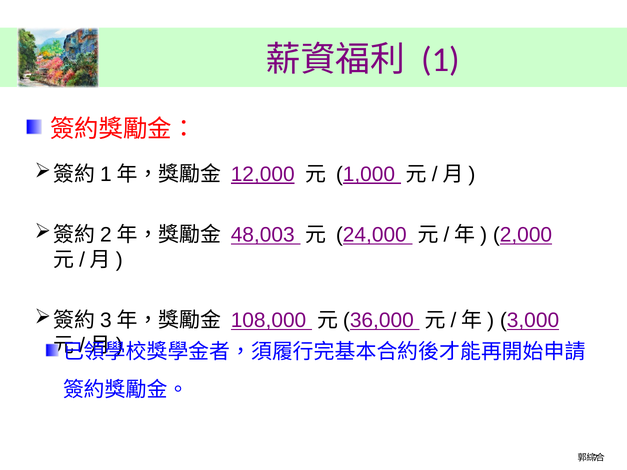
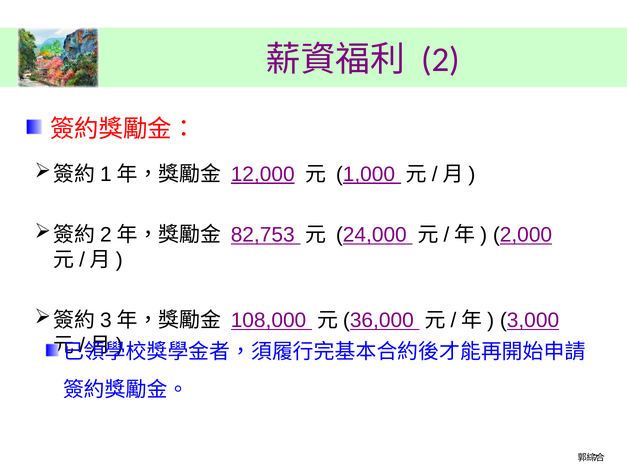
1: 1 -> 2
48,003: 48,003 -> 82,753
